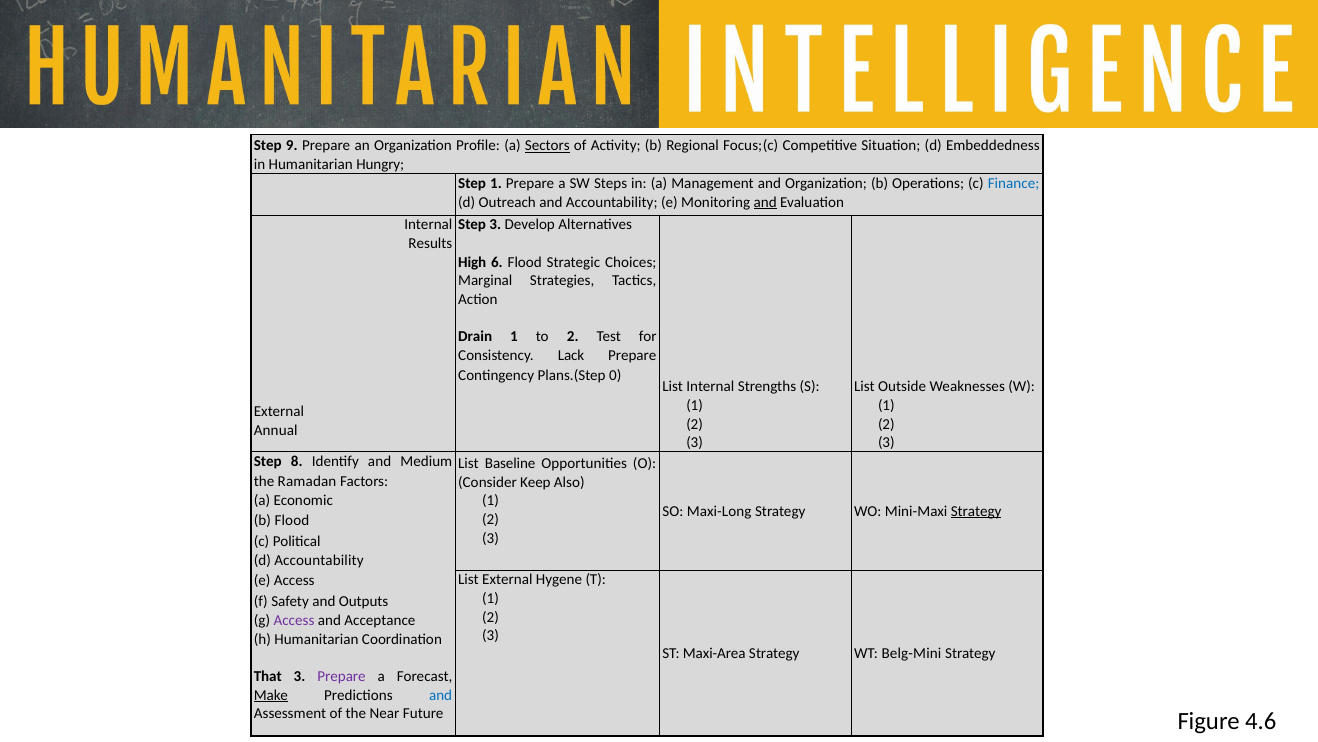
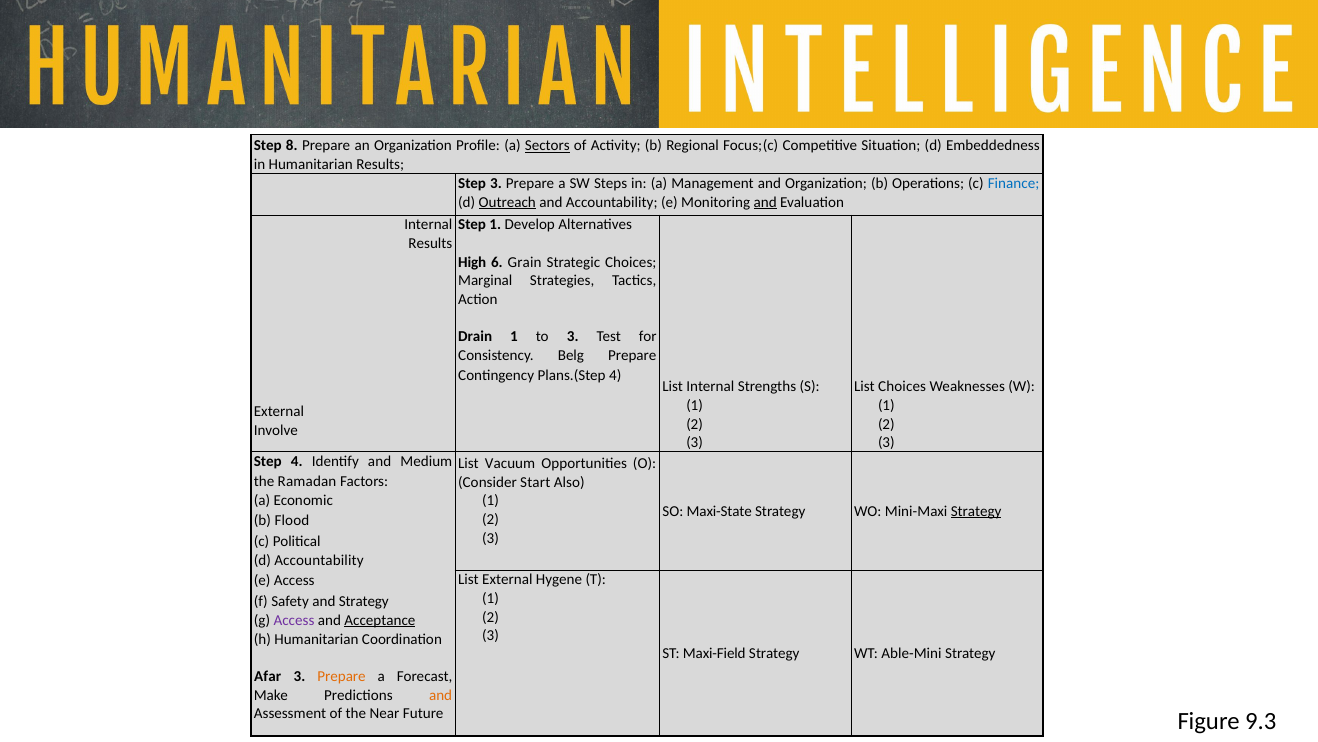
9: 9 -> 8
Humanitarian Hungry: Hungry -> Results
Step 1: 1 -> 3
Outreach underline: none -> present
Step 3: 3 -> 1
6 Flood: Flood -> Grain
to 2: 2 -> 3
Lack: Lack -> Belg
0 at (615, 375): 0 -> 4
List Outside: Outside -> Choices
Annual: Annual -> Involve
Step 8: 8 -> 4
Baseline: Baseline -> Vacuum
Keep: Keep -> Start
Maxi-Long: Maxi-Long -> Maxi-State
and Outputs: Outputs -> Strategy
Acceptance underline: none -> present
Maxi-Area: Maxi-Area -> Maxi-Field
Belg-Mini: Belg-Mini -> Able-Mini
That: That -> Afar
Prepare at (342, 676) colour: purple -> orange
Make underline: present -> none
and at (441, 694) colour: blue -> orange
4.6: 4.6 -> 9.3
